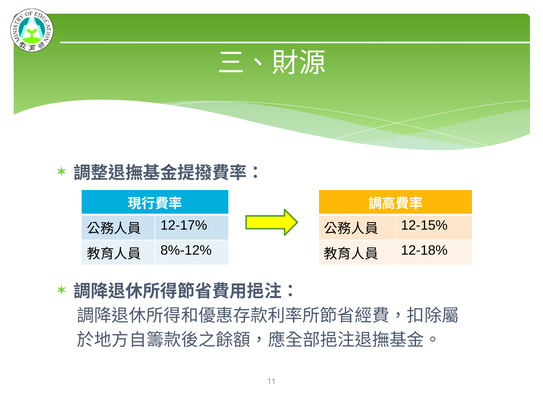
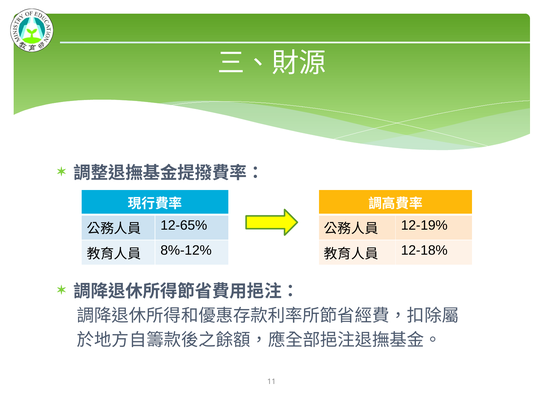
12-17%: 12-17% -> 12-65%
12-15%: 12-15% -> 12-19%
